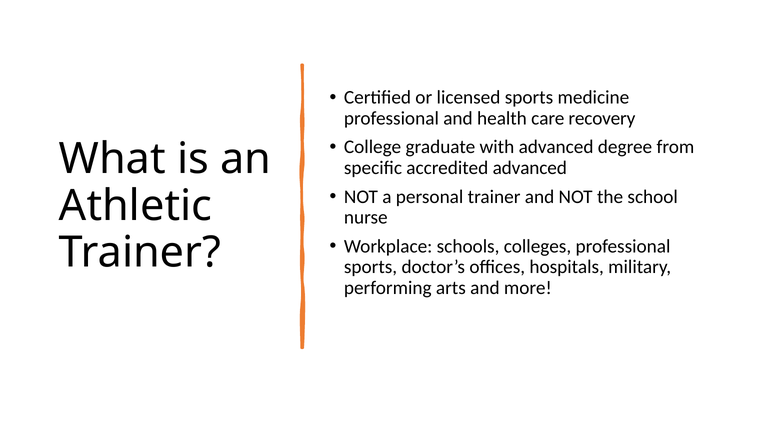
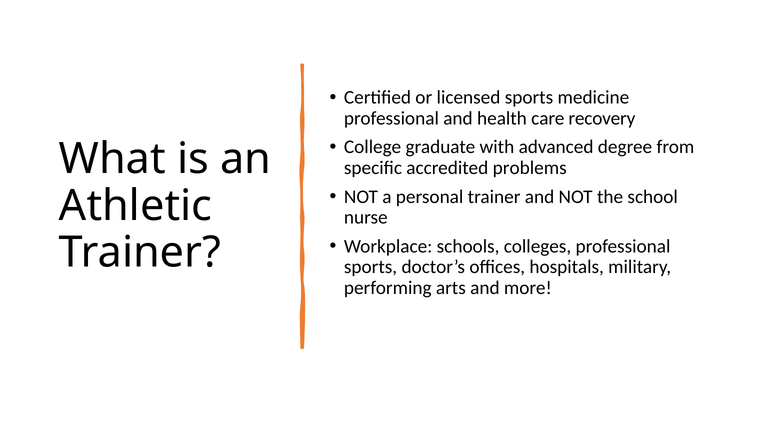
accredited advanced: advanced -> problems
